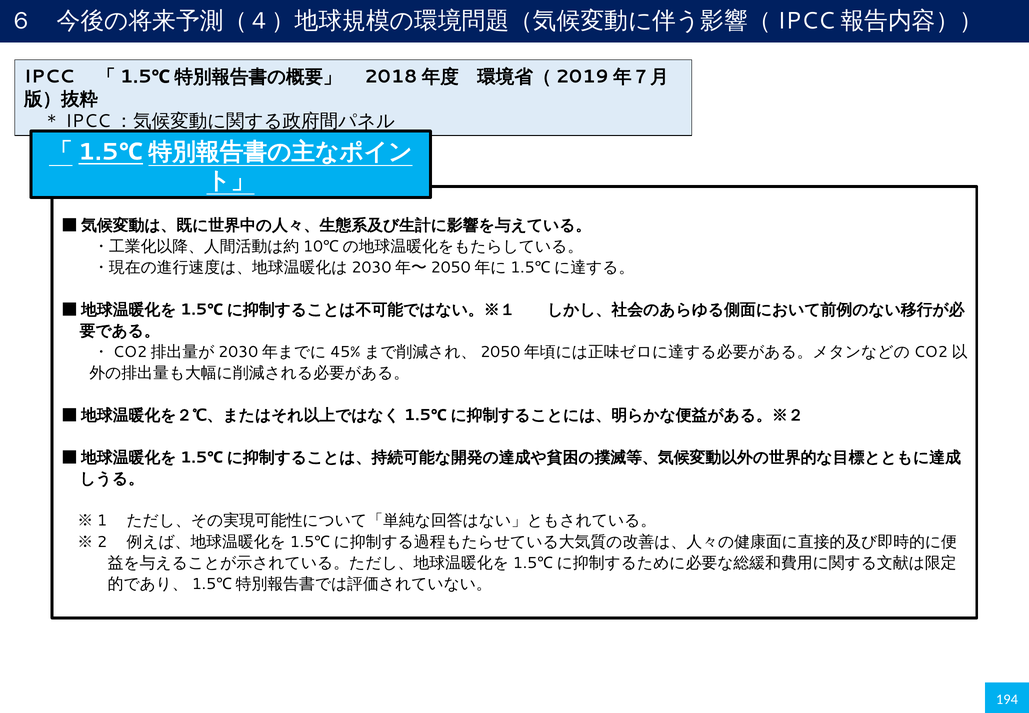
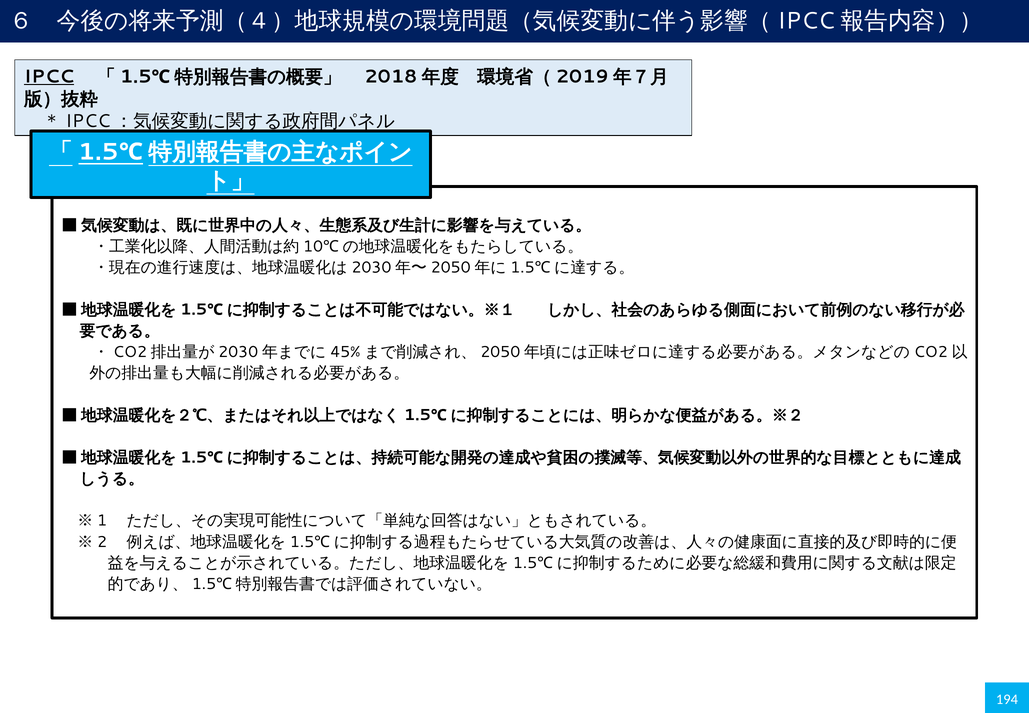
IPCC underline: none -> present
